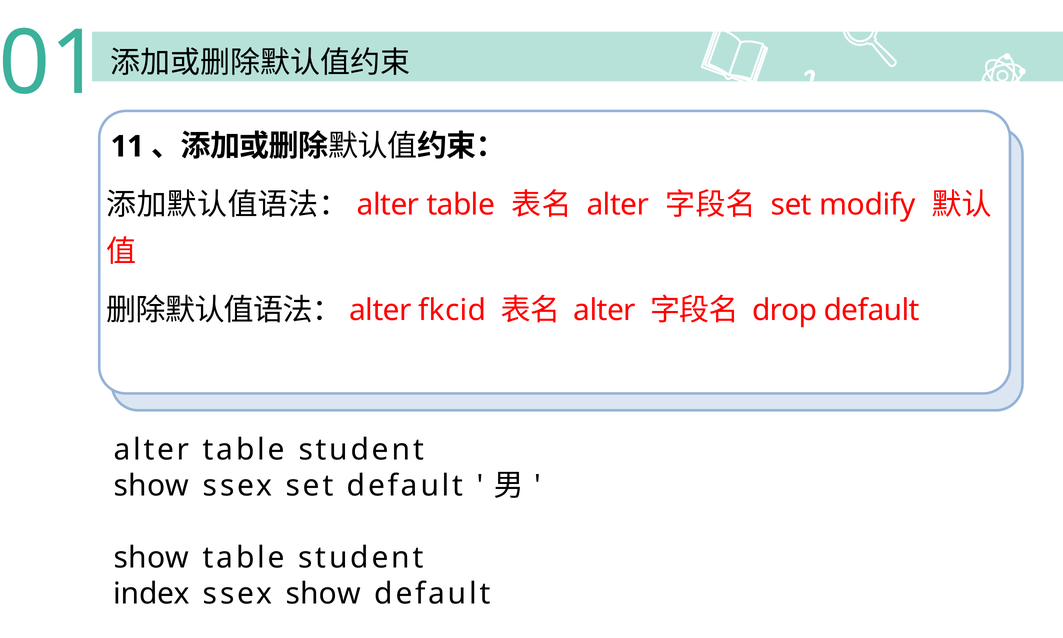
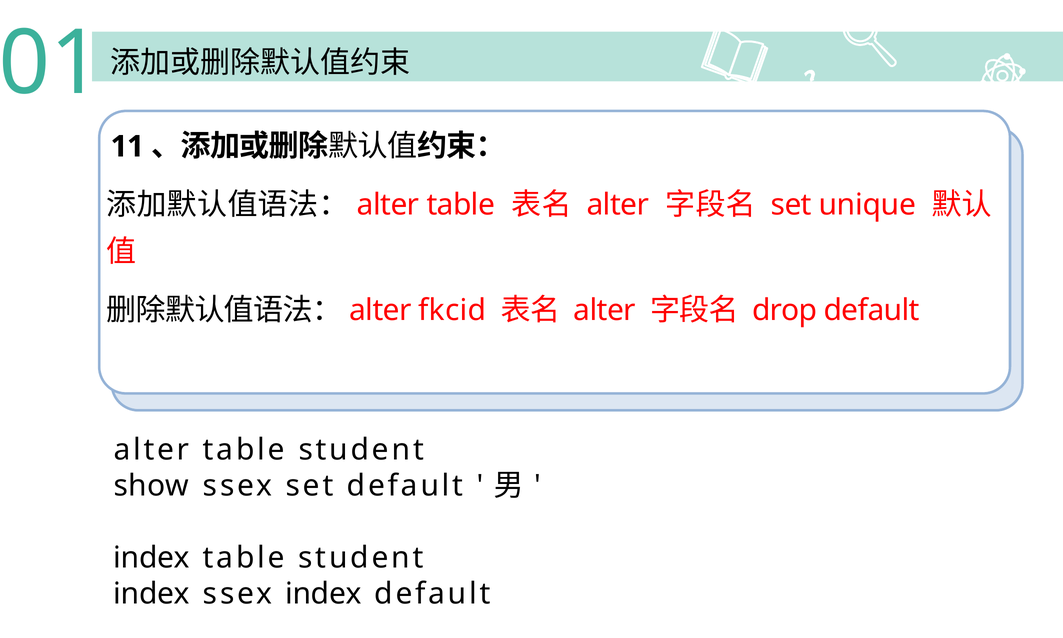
modify: modify -> unique
show at (151, 558): show -> index
ssex show: show -> index
